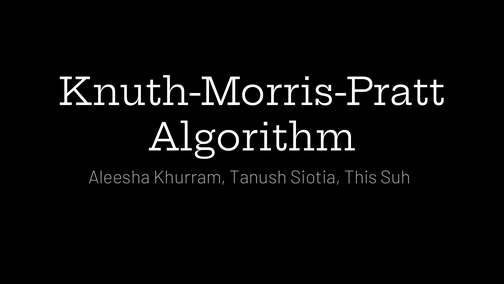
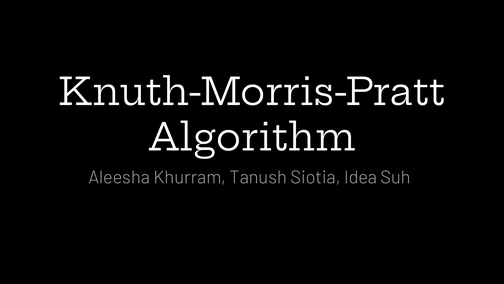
This: This -> Idea
